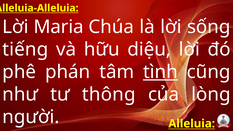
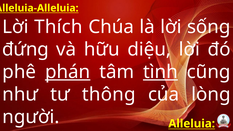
Maria: Maria -> Thích
tiếng: tiếng -> đứng
phán underline: none -> present
